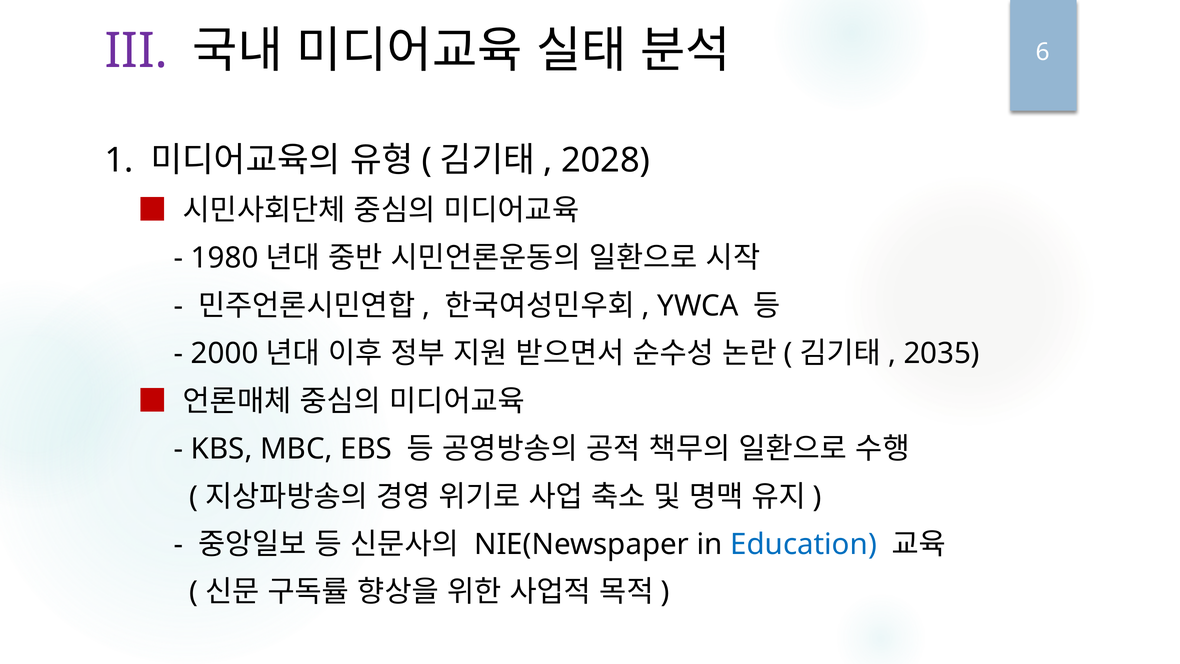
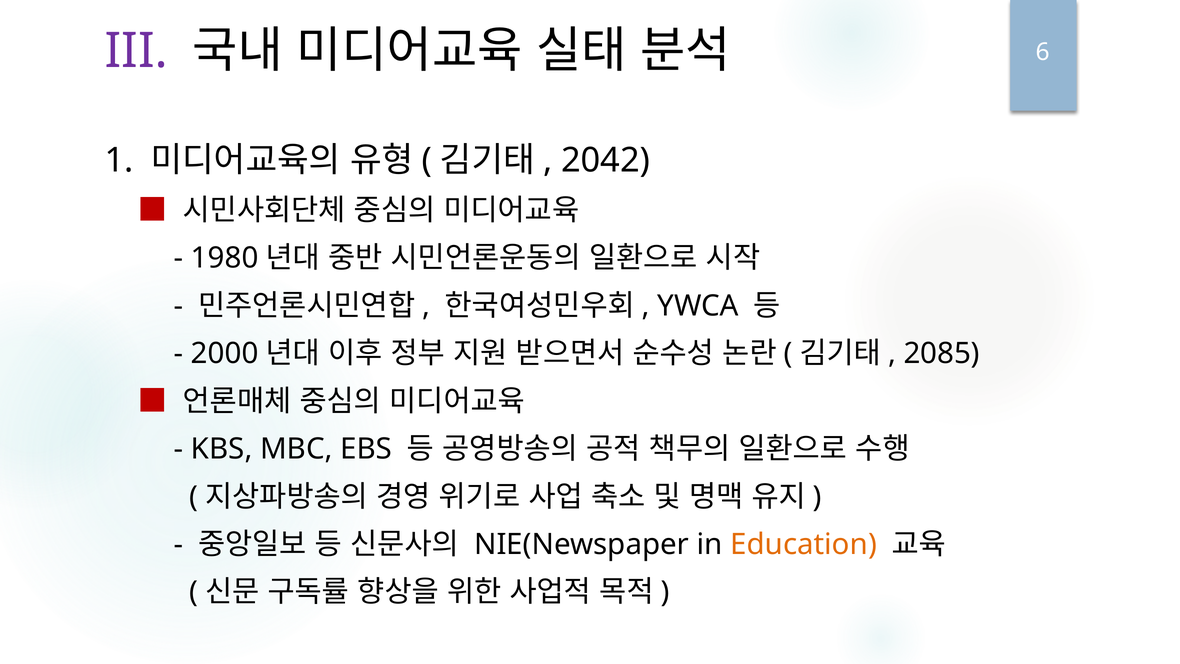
2028: 2028 -> 2042
2035: 2035 -> 2085
Education colour: blue -> orange
